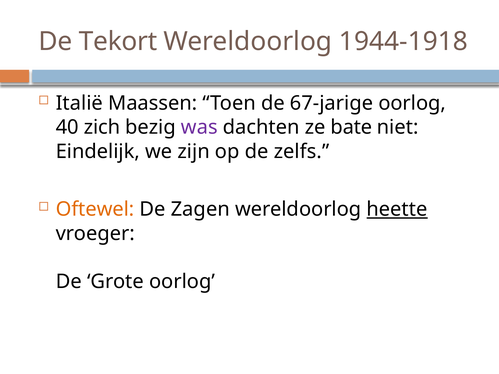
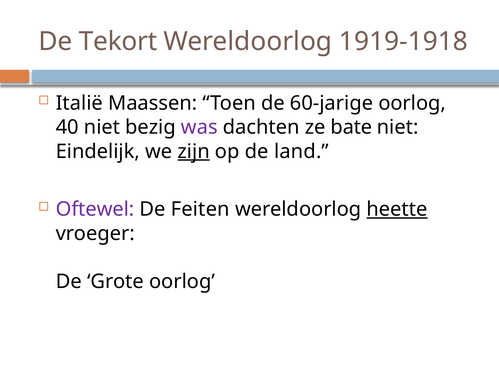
1944-1918: 1944-1918 -> 1919-1918
67-jarige: 67-jarige -> 60-jarige
40 zich: zich -> niet
zijn underline: none -> present
zelfs: zelfs -> land
Oftewel colour: orange -> purple
Zagen: Zagen -> Feiten
